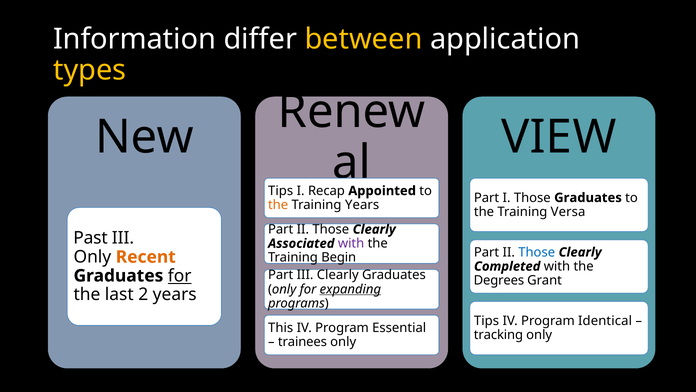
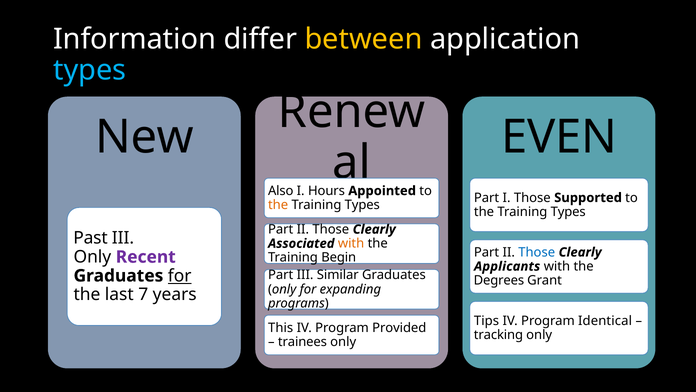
types at (90, 70) colour: yellow -> light blue
VIEW: VIEW -> EVEN
Tips at (281, 191): Tips -> Also
Recap: Recap -> Hours
Those Graduates: Graduates -> Supported
Years at (362, 205): Years -> Types
Versa at (568, 212): Versa -> Types
with at (351, 243) colour: purple -> orange
Recent colour: orange -> purple
Completed: Completed -> Applicants
III Clearly: Clearly -> Similar
expanding underline: present -> none
2: 2 -> 7
Essential: Essential -> Provided
